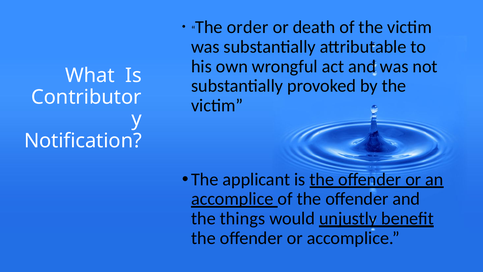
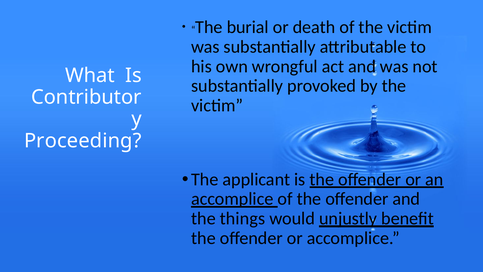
order: order -> burial
Notification: Notification -> Proceeding
